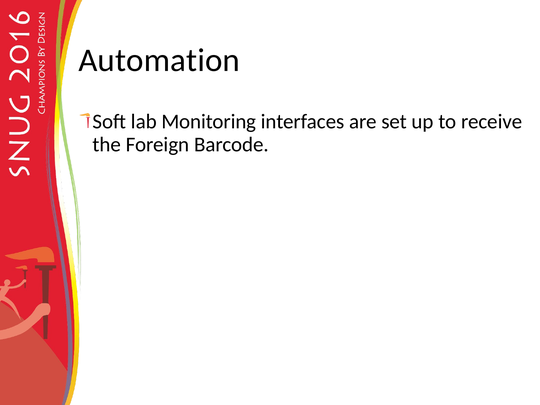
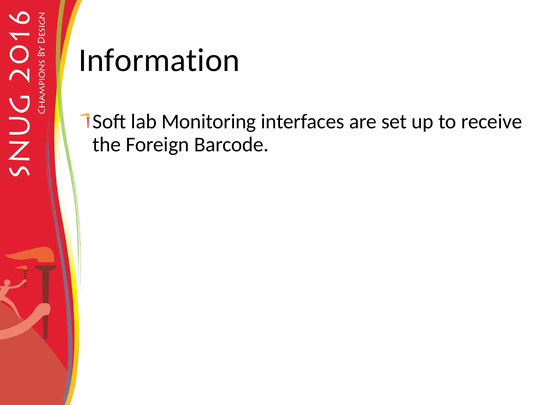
Automation: Automation -> Information
